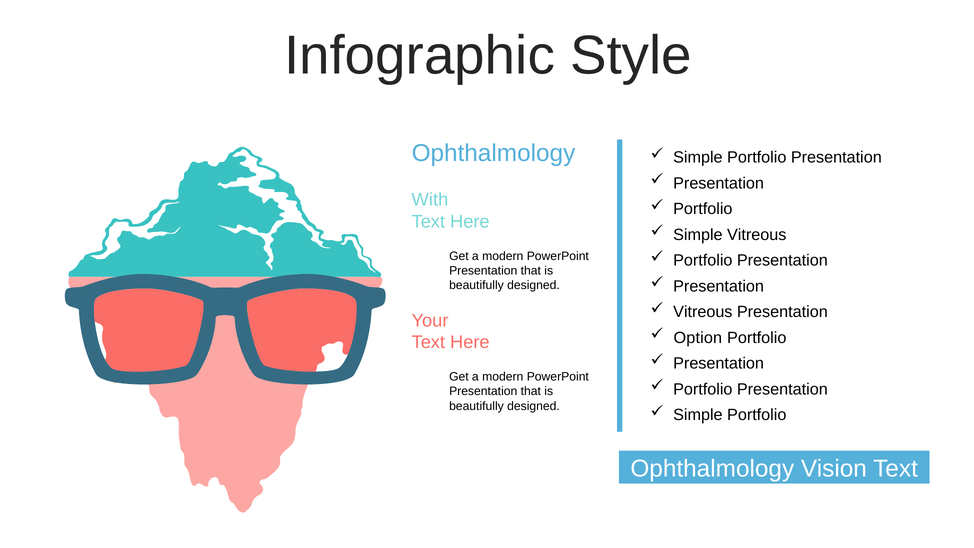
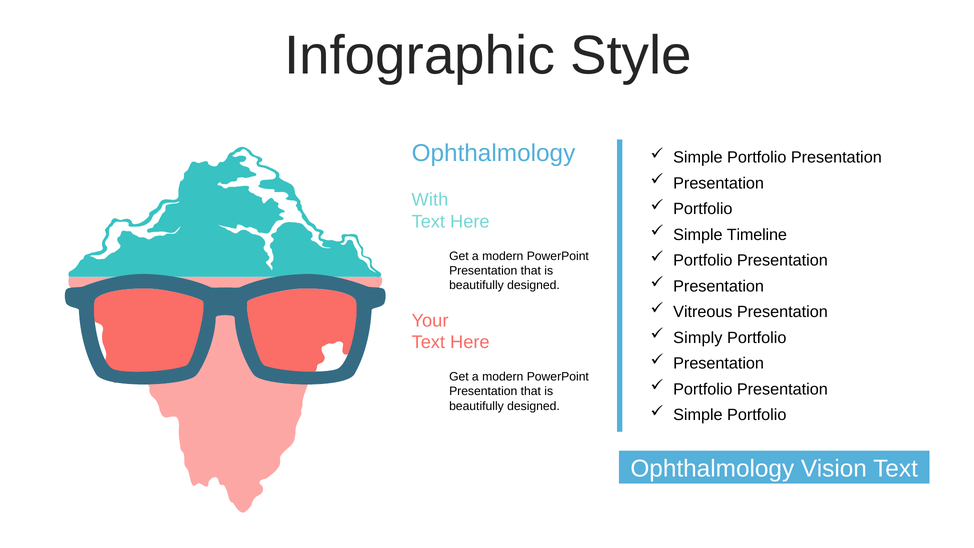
Simple Vitreous: Vitreous -> Timeline
Option: Option -> Simply
